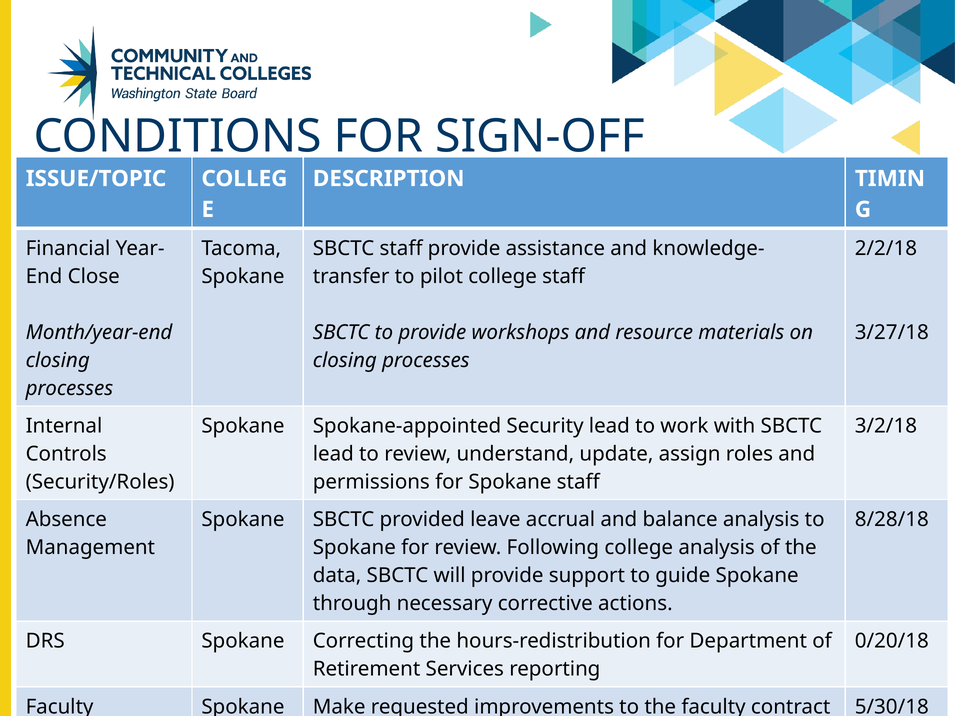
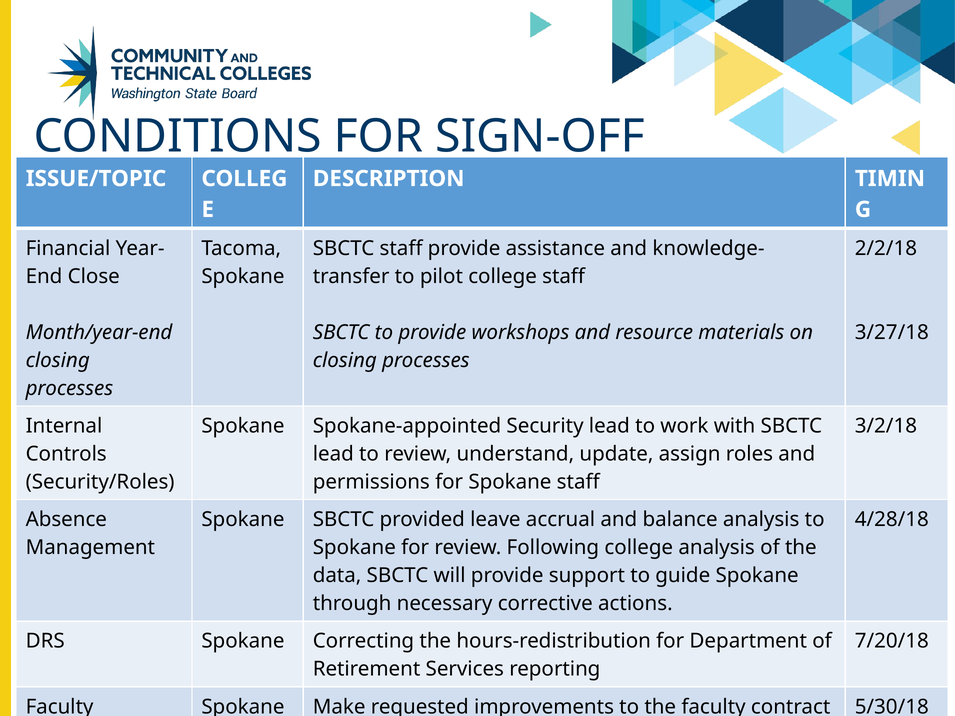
8/28/18: 8/28/18 -> 4/28/18
0/20/18: 0/20/18 -> 7/20/18
